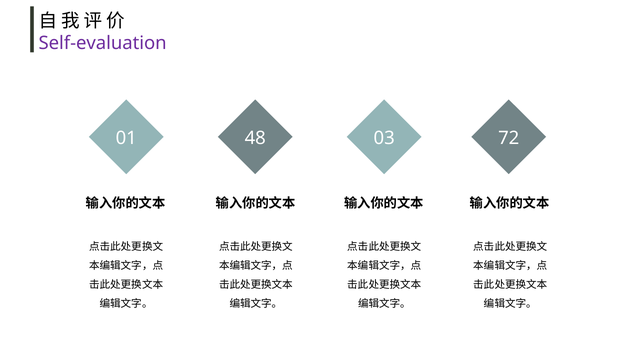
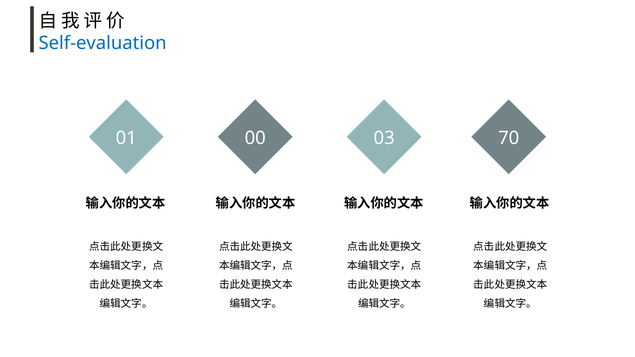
Self-evaluation colour: purple -> blue
48: 48 -> 00
72: 72 -> 70
